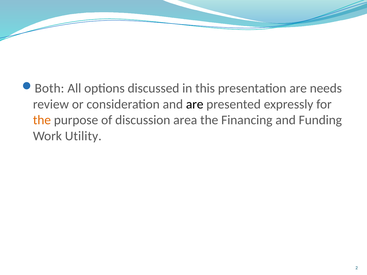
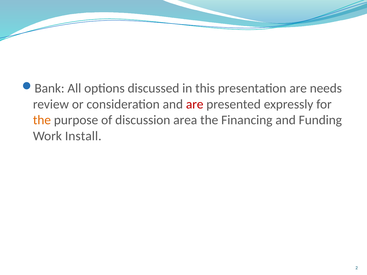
Both: Both -> Bank
are at (195, 104) colour: black -> red
Utility: Utility -> Install
